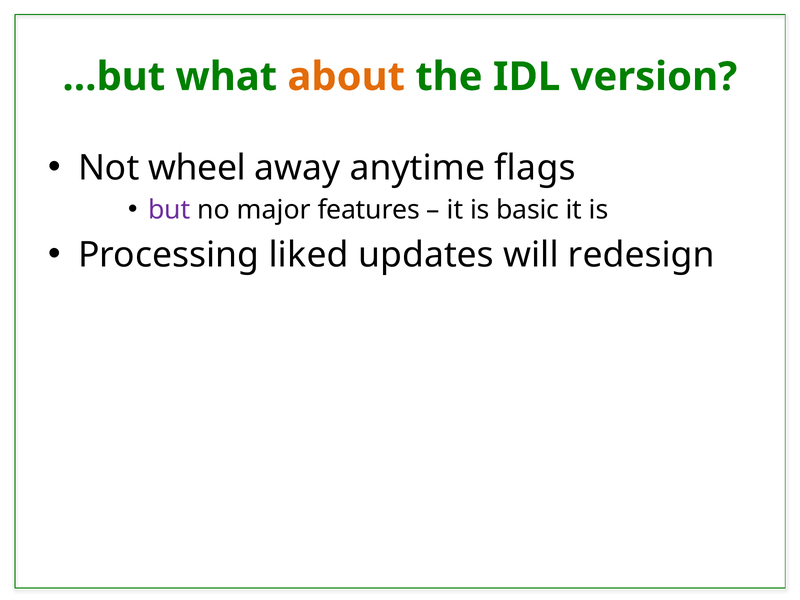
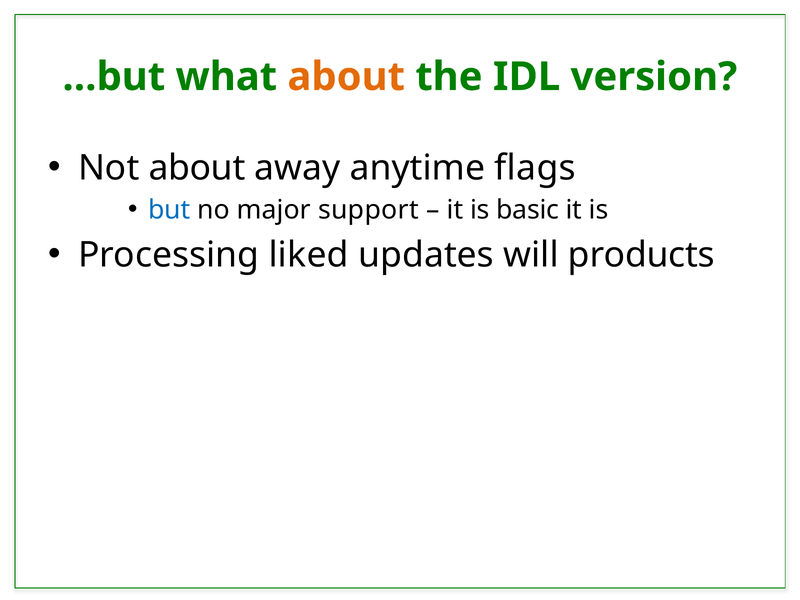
Not wheel: wheel -> about
but colour: purple -> blue
features: features -> support
redesign: redesign -> products
